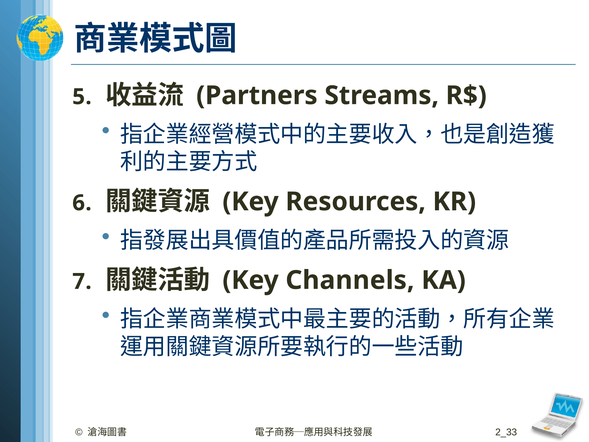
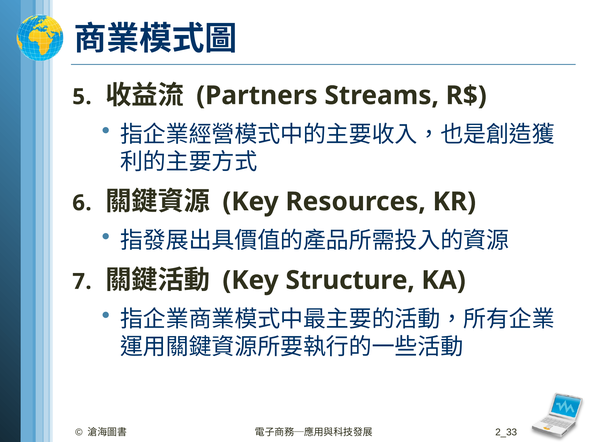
Channels: Channels -> Structure
